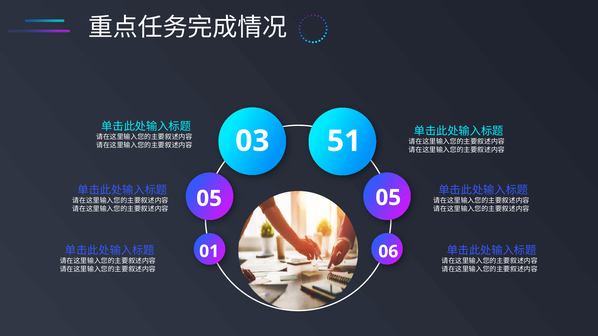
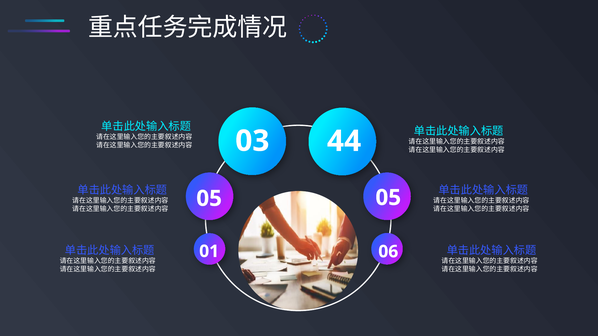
51: 51 -> 44
